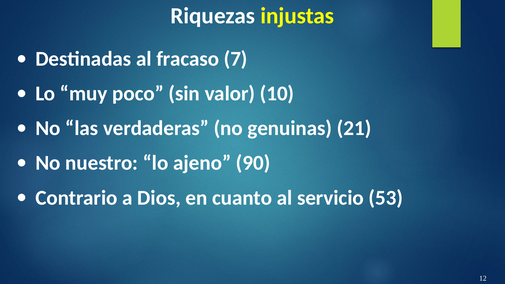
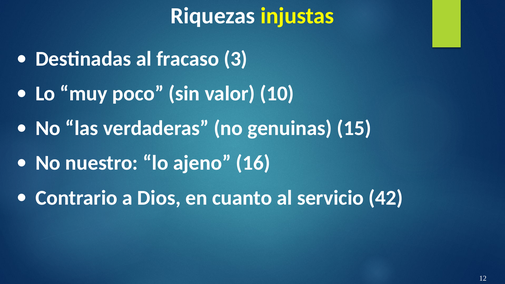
7: 7 -> 3
21: 21 -> 15
90: 90 -> 16
53: 53 -> 42
